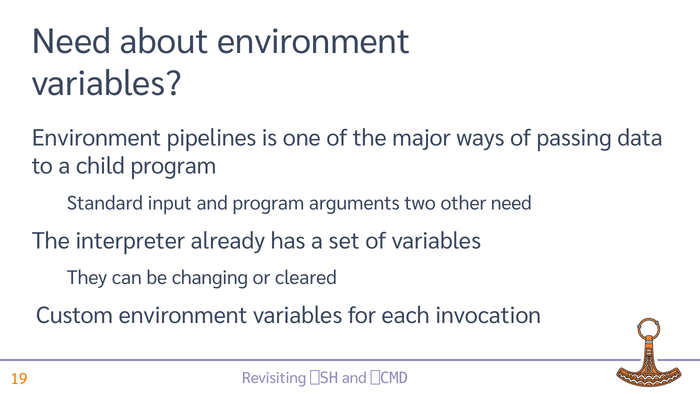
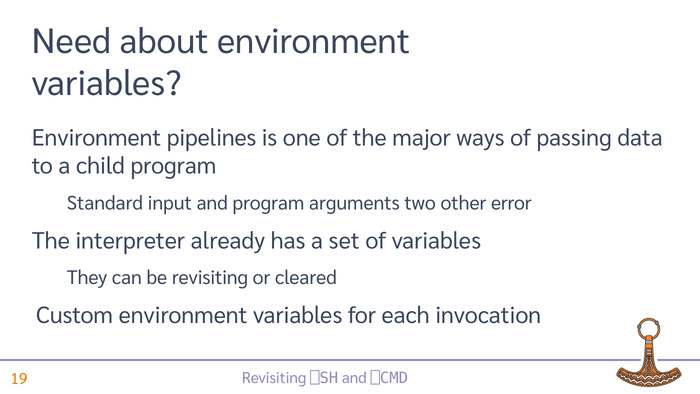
other need: need -> error
be changing: changing -> revisiting
